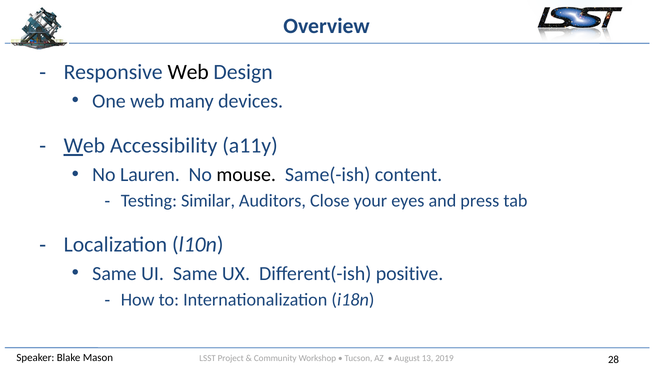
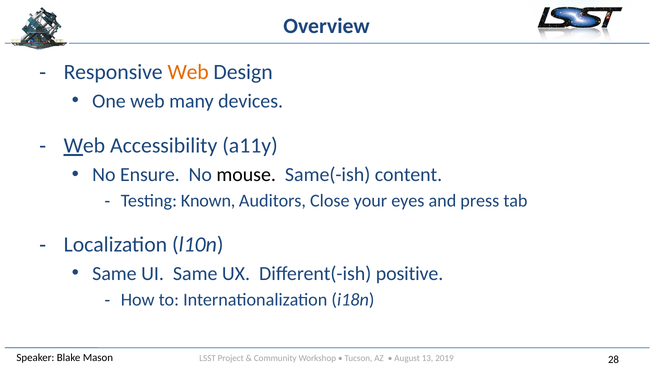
Web at (188, 72) colour: black -> orange
Lauren: Lauren -> Ensure
Similar: Similar -> Known
